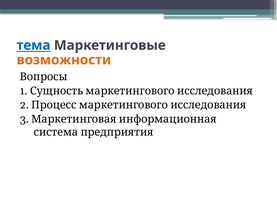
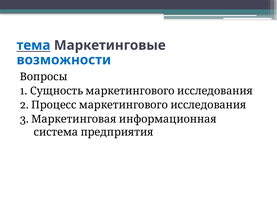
возможности colour: orange -> blue
